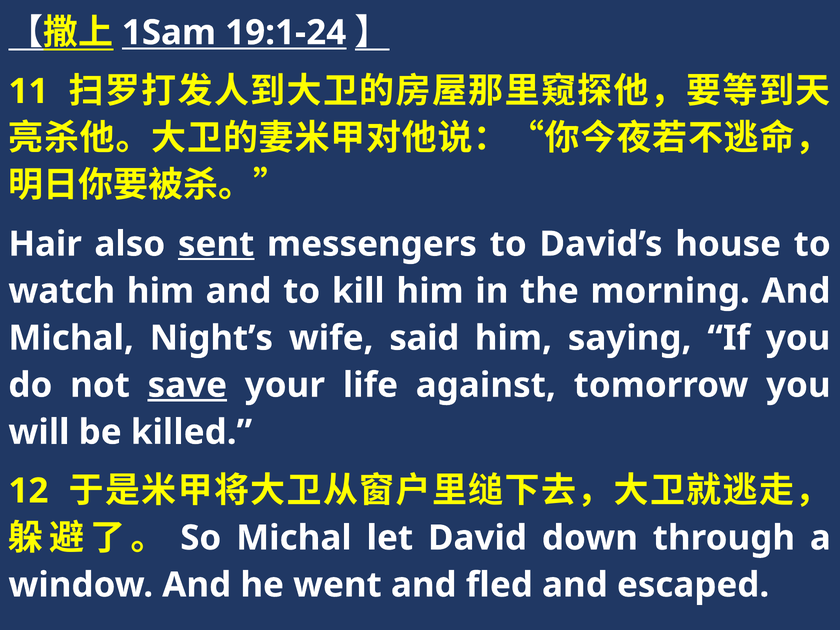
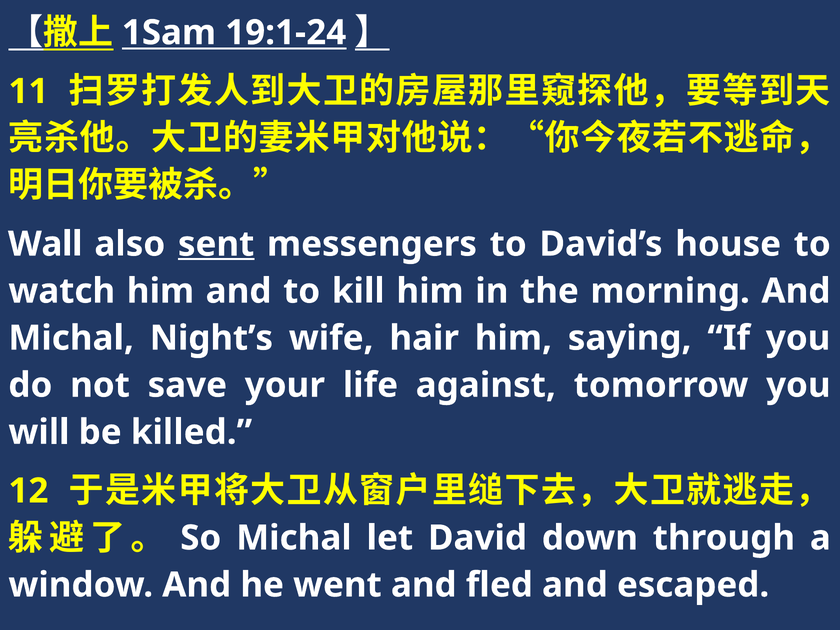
Hair: Hair -> Wall
said: said -> hair
save underline: present -> none
